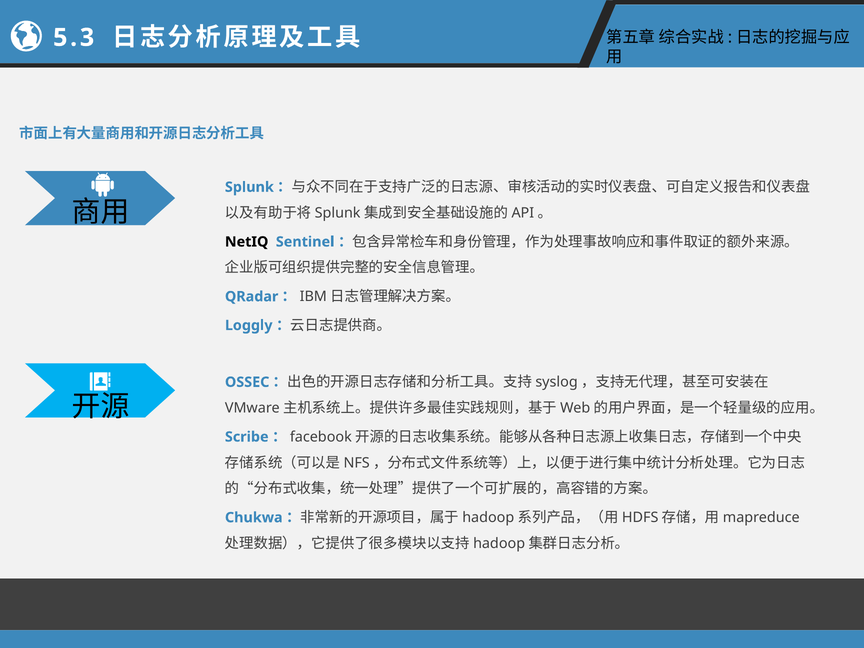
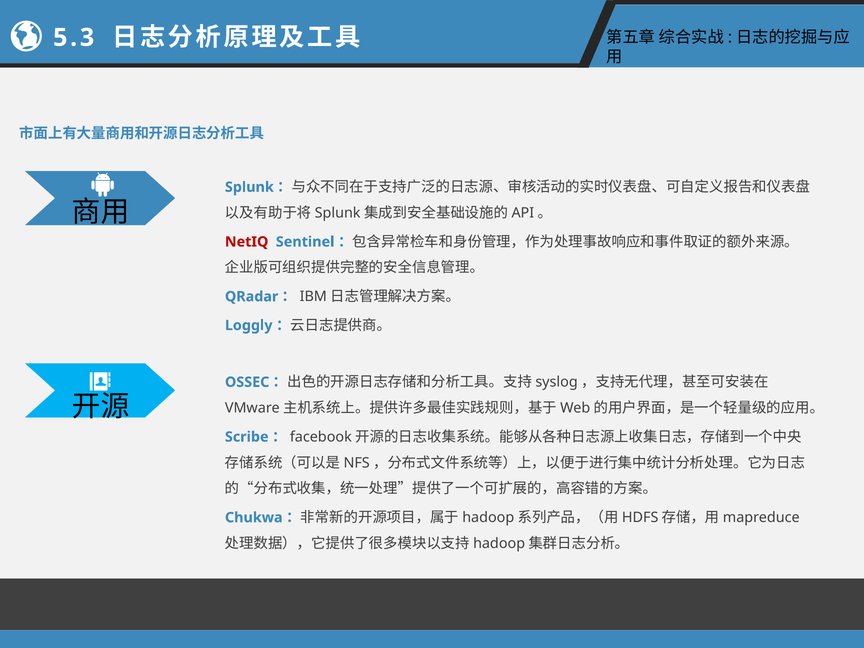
NetIQ colour: black -> red
